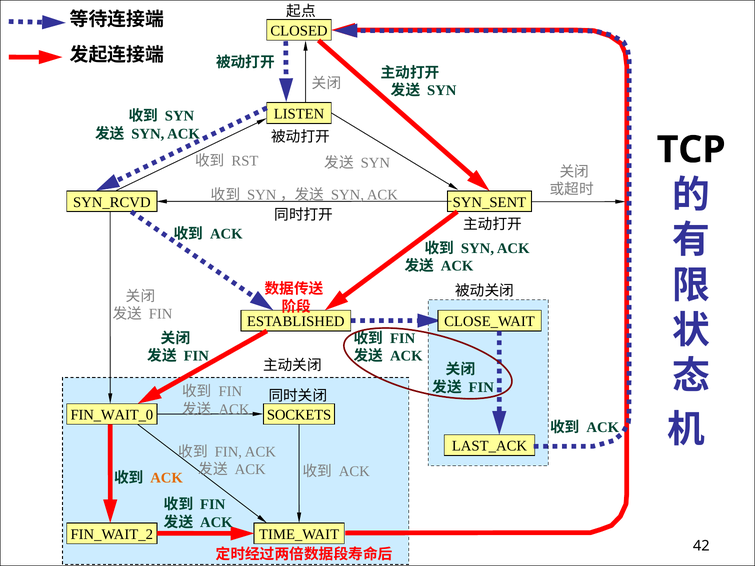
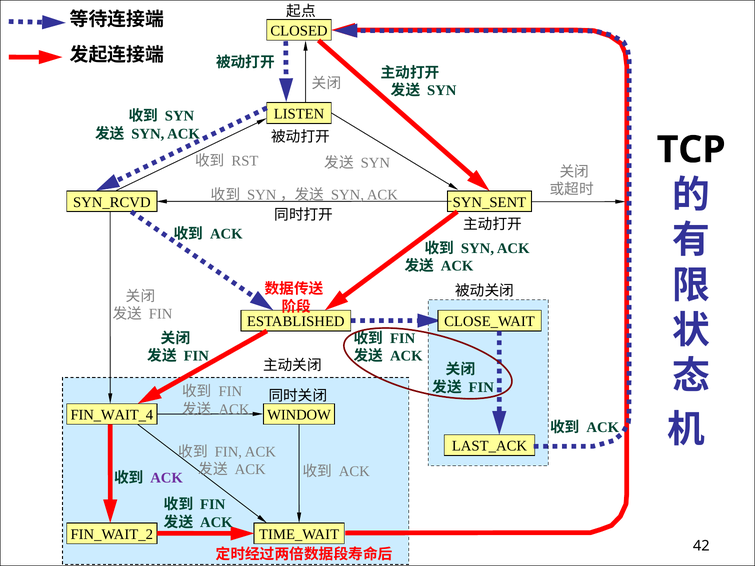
FIN_WAIT_0: FIN_WAIT_0 -> FIN_WAIT_4
SOCKETS: SOCKETS -> WINDOW
ACK at (167, 478) colour: orange -> purple
